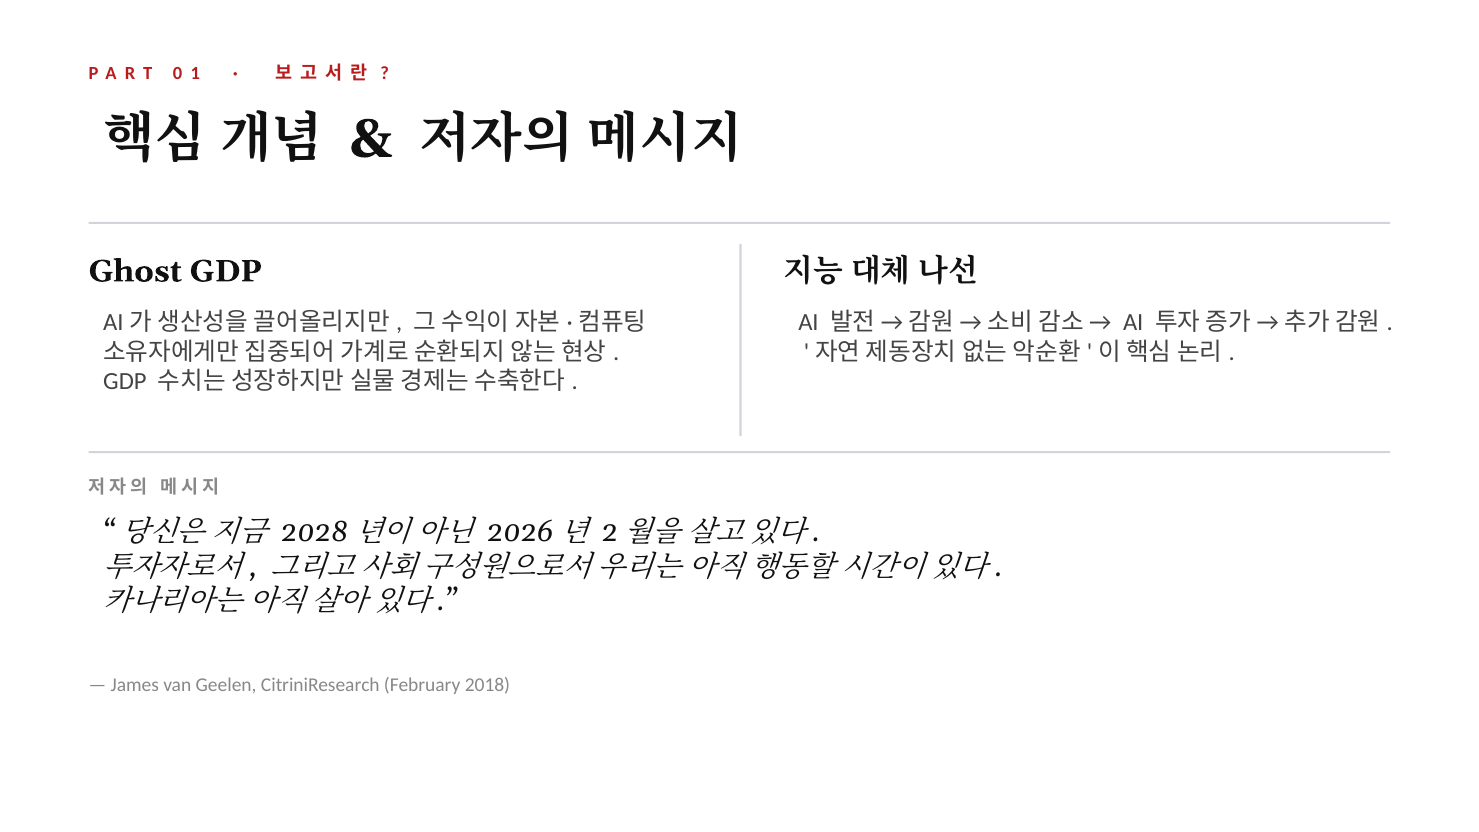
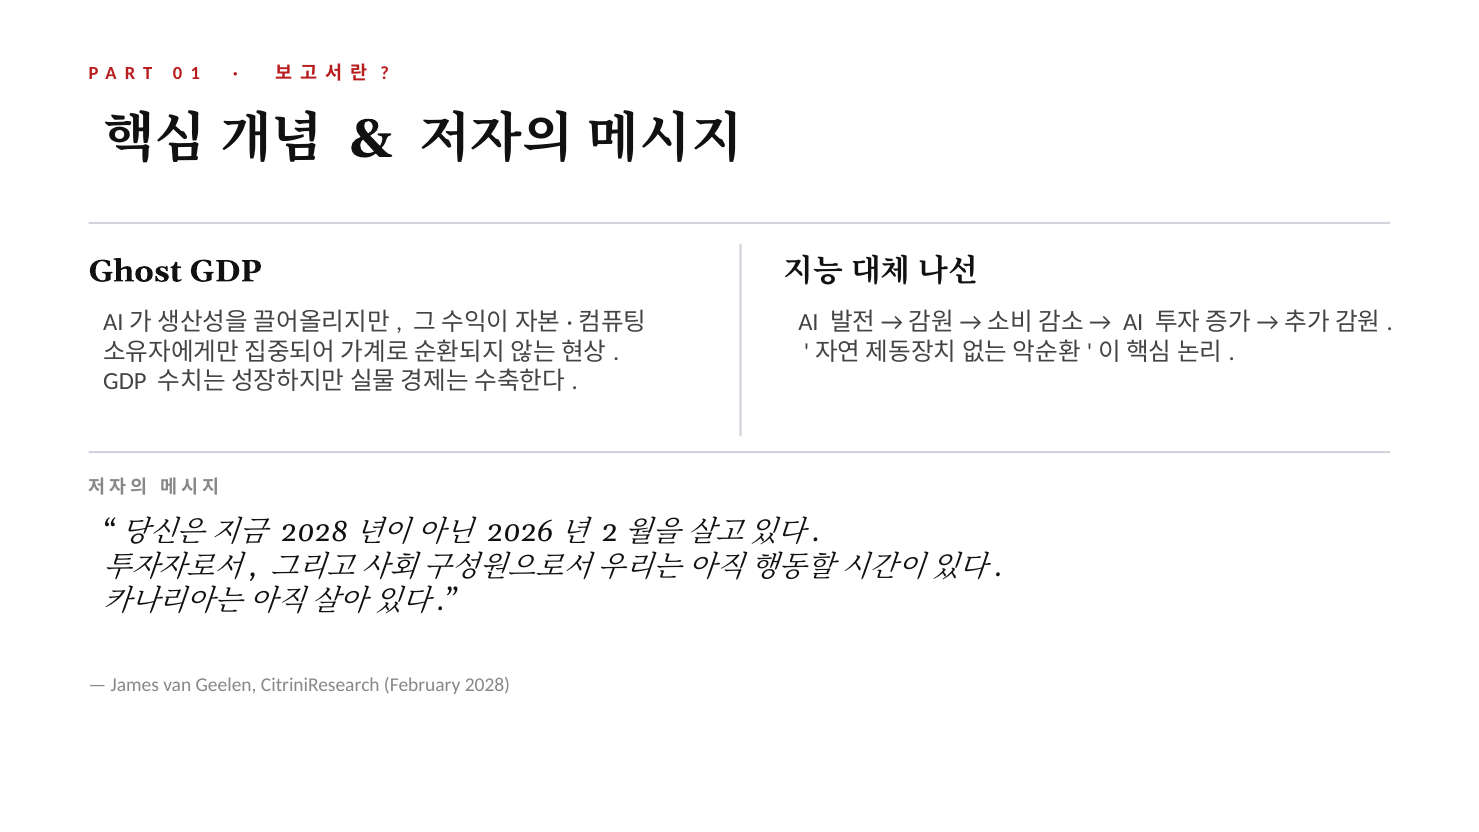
2018: 2018 -> 2028
